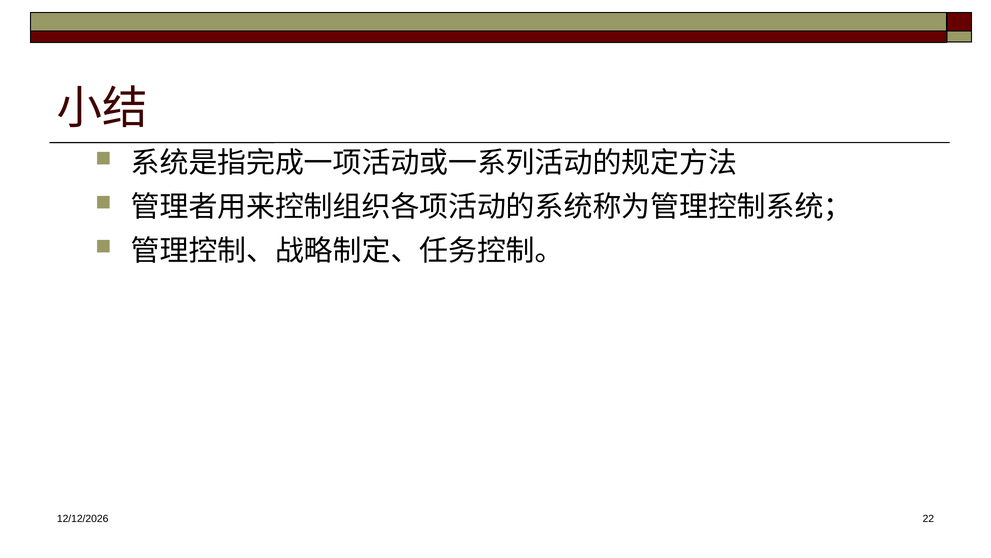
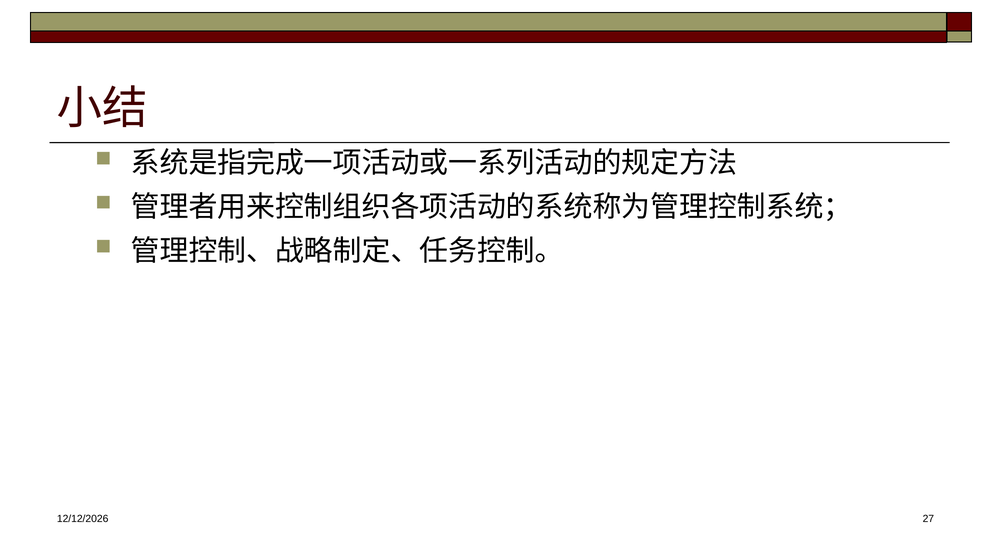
22: 22 -> 27
